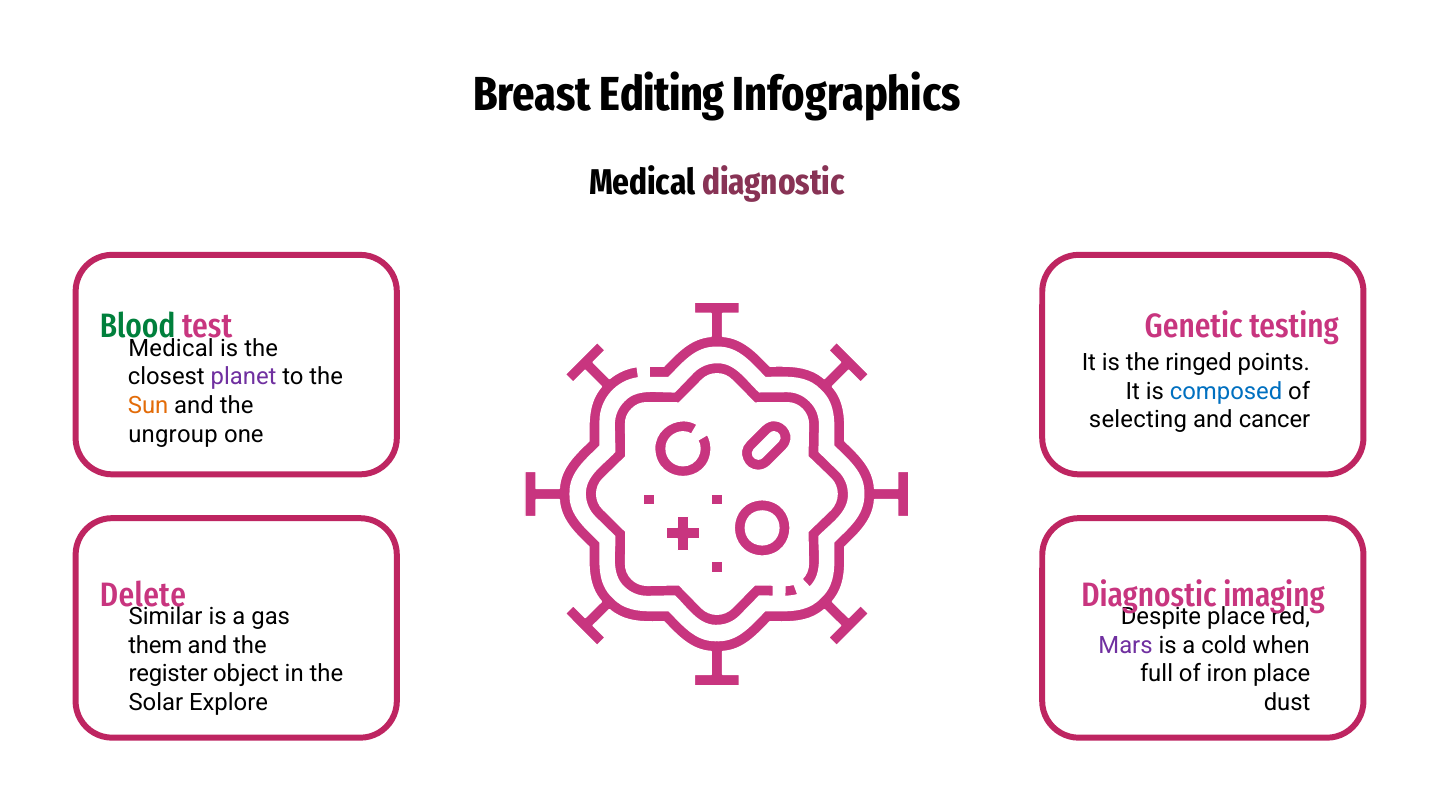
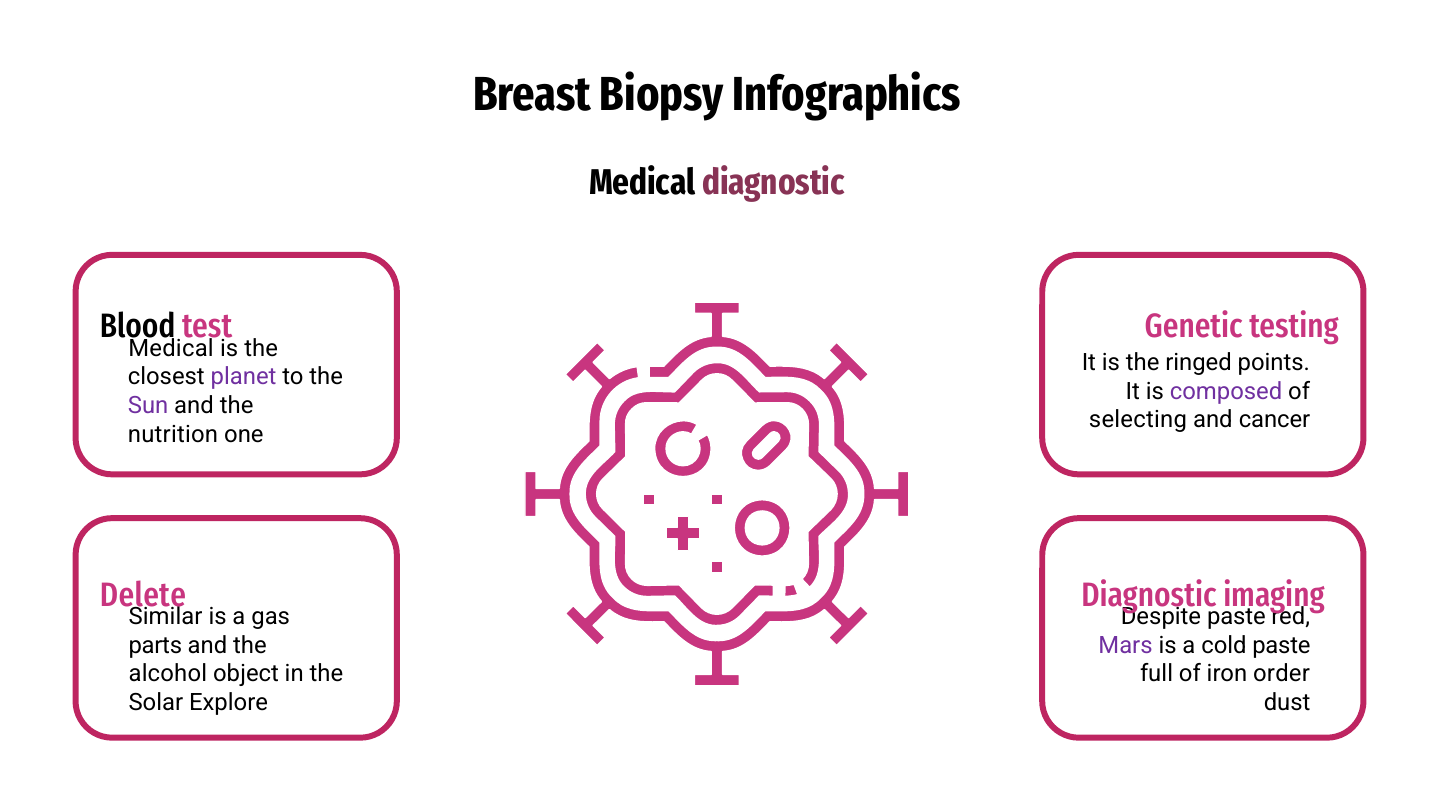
Editing: Editing -> Biopsy
Blood colour: green -> black
composed colour: blue -> purple
Sun colour: orange -> purple
ungroup: ungroup -> nutrition
place at (1236, 617): place -> paste
them: them -> parts
cold when: when -> paste
register: register -> alcohol
iron place: place -> order
